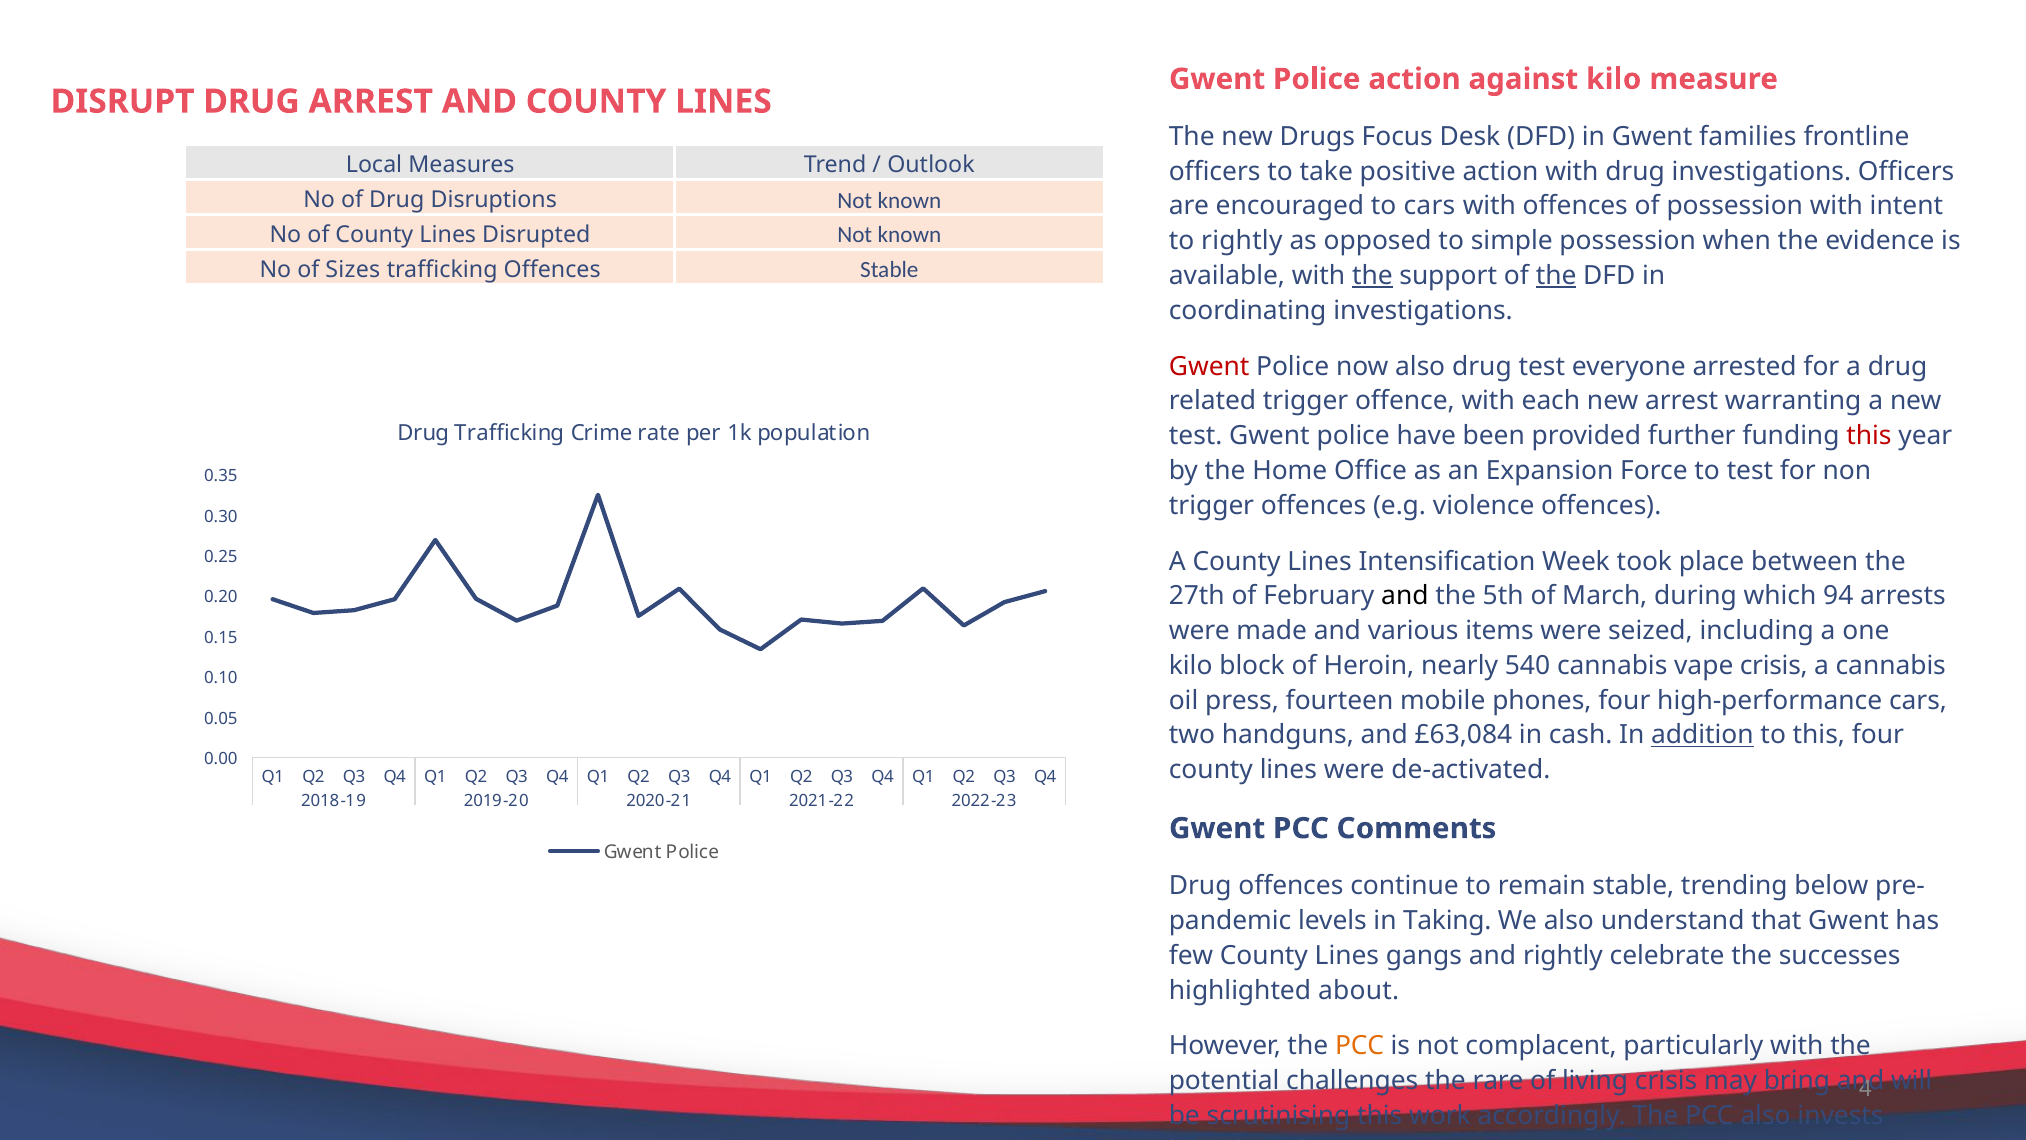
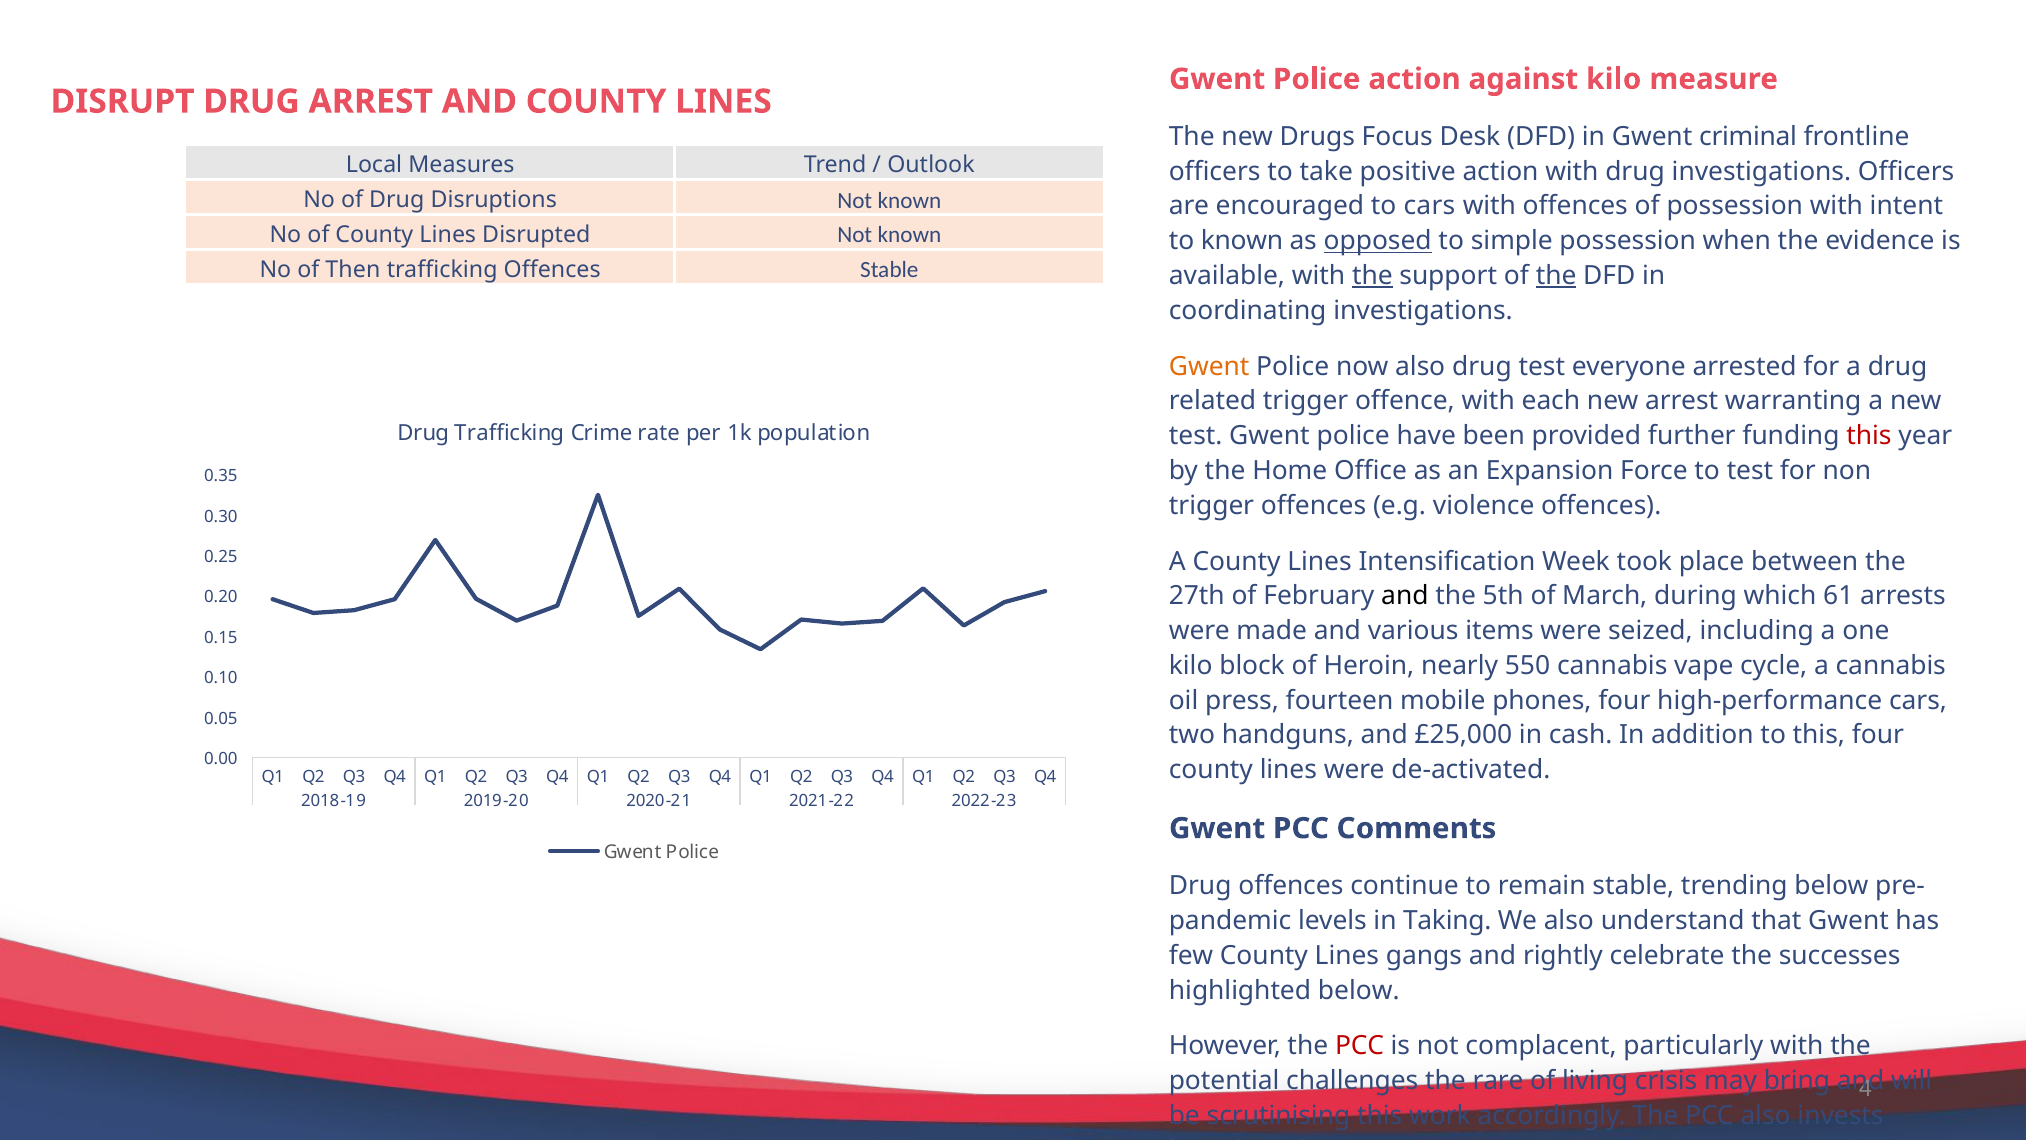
families: families -> criminal
to rightly: rightly -> known
opposed underline: none -> present
Sizes: Sizes -> Then
Gwent at (1209, 366) colour: red -> orange
94: 94 -> 61
540: 540 -> 550
vape crisis: crisis -> cycle
£63,084: £63,084 -> £25,000
addition underline: present -> none
highlighted about: about -> below
PCC at (1360, 1046) colour: orange -> red
